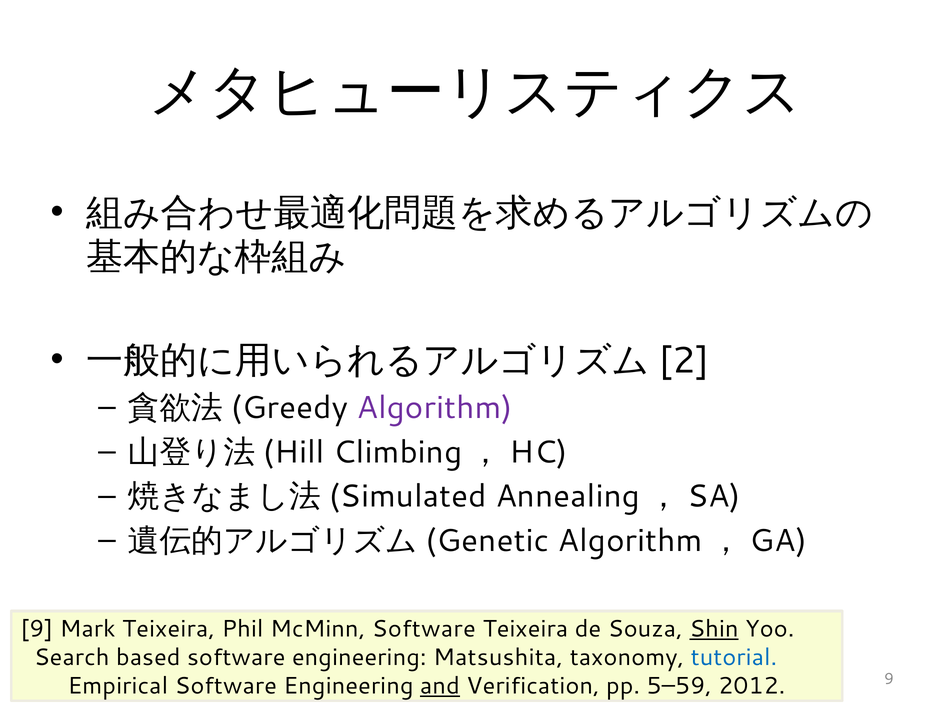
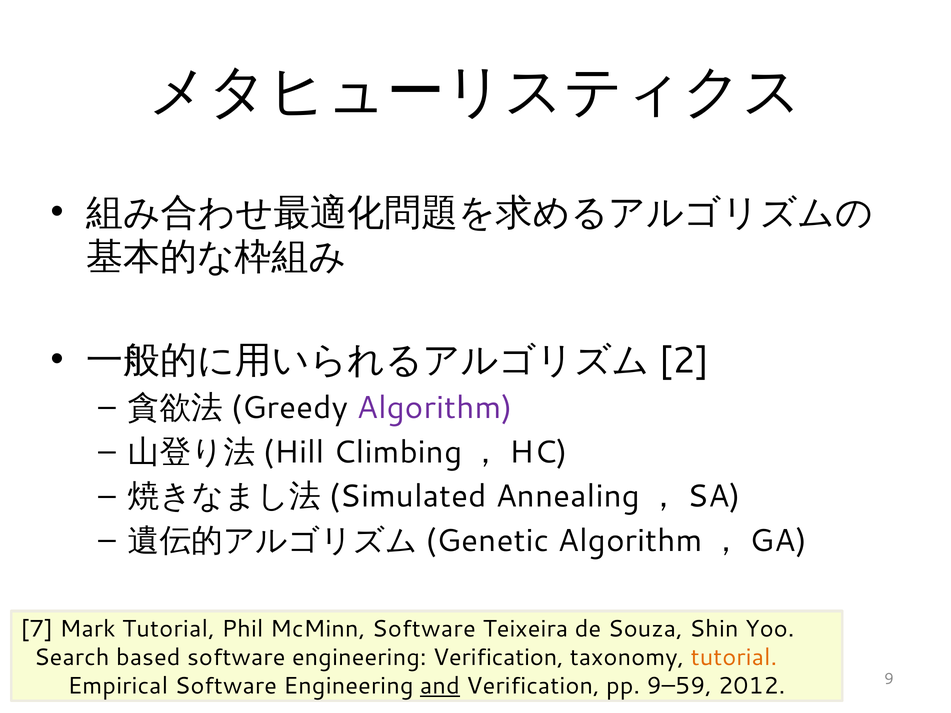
9 at (37, 629): 9 -> 7
Mark Teixeira: Teixeira -> Tutorial
Shin underline: present -> none
engineering Matsushita: Matsushita -> Veriﬁcation
tutorial at (734, 658) colour: blue -> orange
5–59: 5–59 -> 9–59
